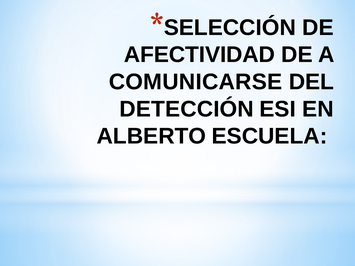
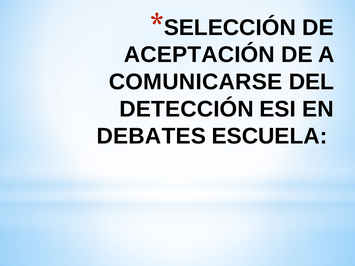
AFECTIVIDAD: AFECTIVIDAD -> ACEPTACIÓN
ALBERTO: ALBERTO -> DEBATES
